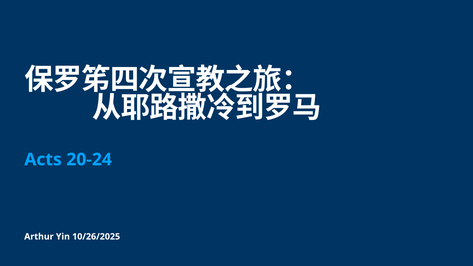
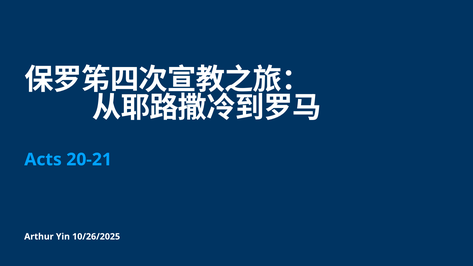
20-24: 20-24 -> 20-21
